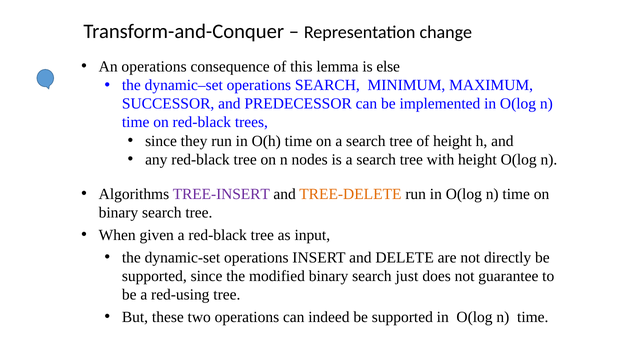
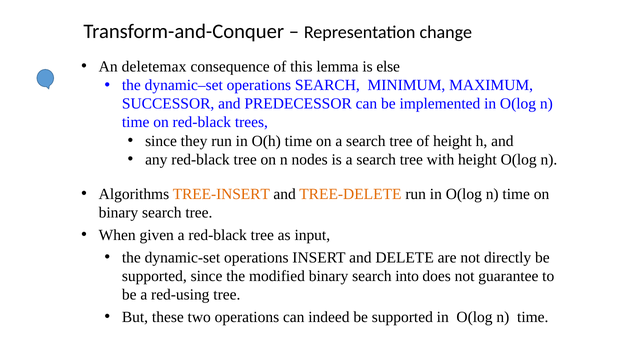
An operations: operations -> deletemax
TREE-INSERT colour: purple -> orange
just: just -> into
